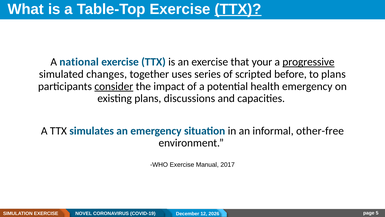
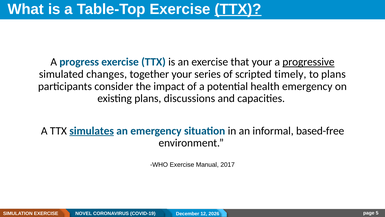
national: national -> progress
together uses: uses -> your
before: before -> timely
consider underline: present -> none
simulates underline: none -> present
other-free: other-free -> based-free
